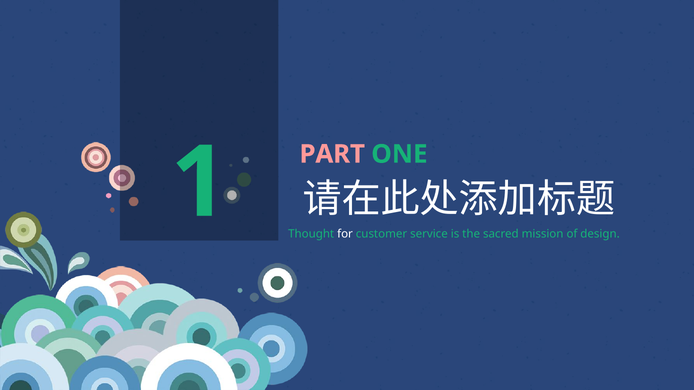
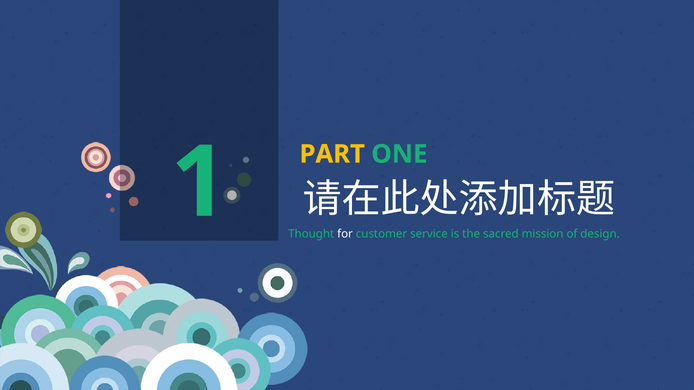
PART colour: pink -> yellow
